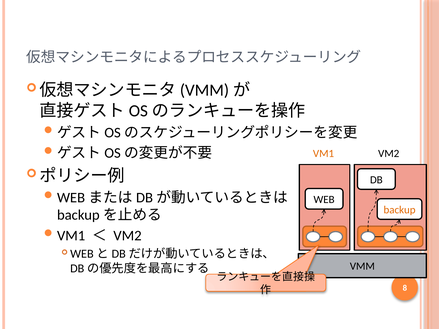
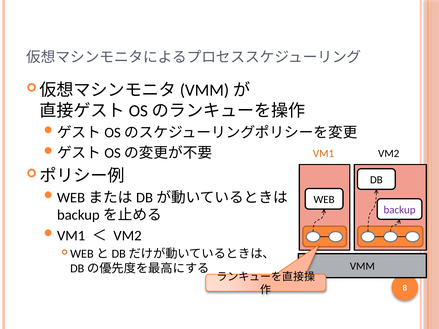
backup colour: orange -> purple
